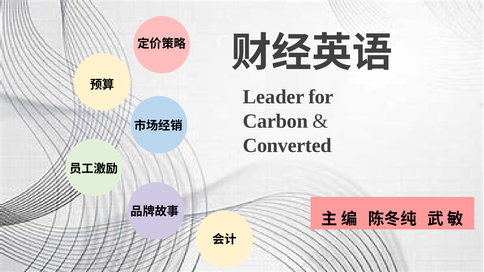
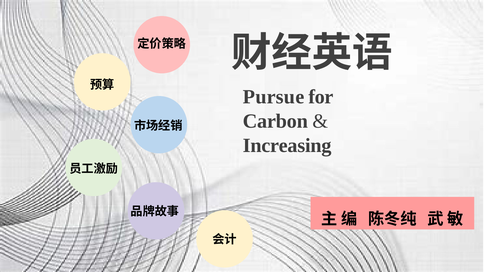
Leader: Leader -> Pursue
Converted: Converted -> Increasing
